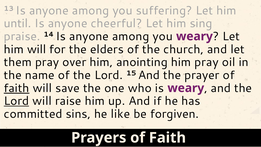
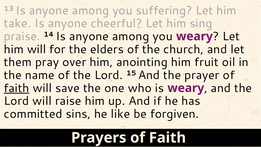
until: until -> take
him pray: pray -> fruit
Lord at (16, 101) underline: present -> none
